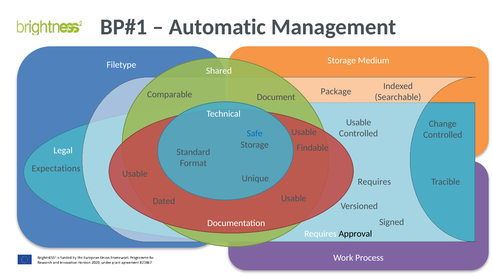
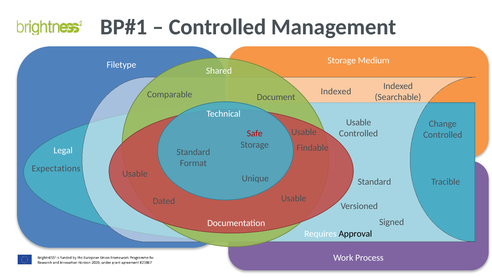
Automatic at (217, 27): Automatic -> Controlled
Package at (336, 91): Package -> Indexed
Safe colour: blue -> red
Requires at (374, 182): Requires -> Standard
